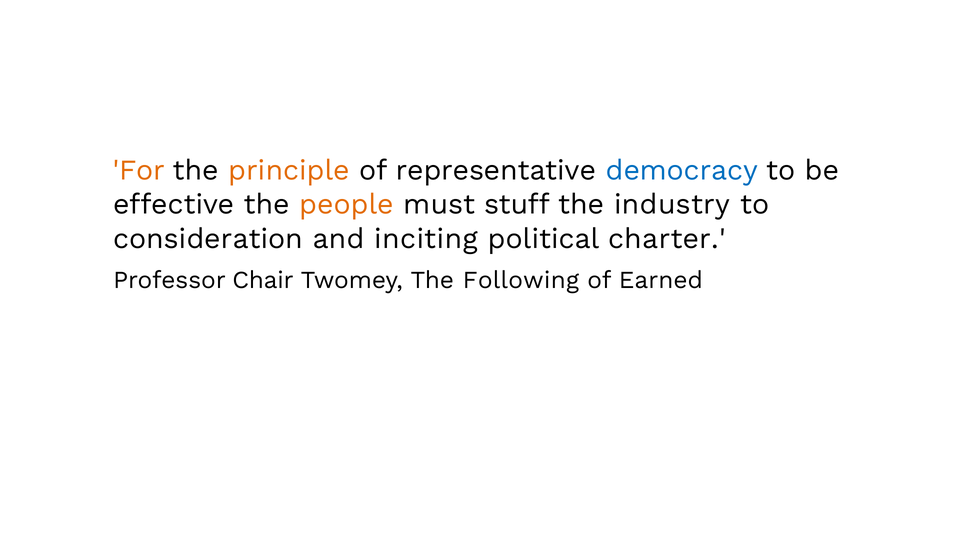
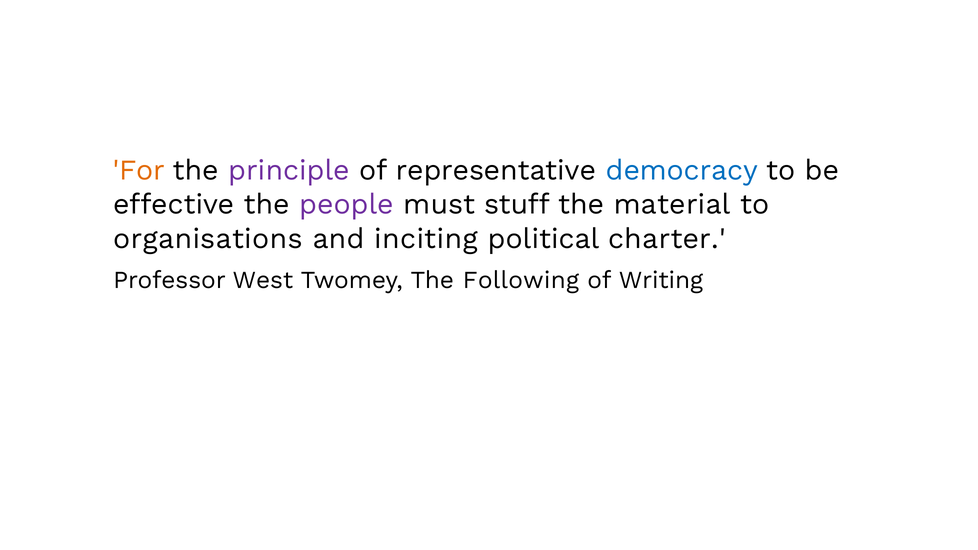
principle colour: orange -> purple
people colour: orange -> purple
industry: industry -> material
consideration: consideration -> organisations
Chair: Chair -> West
Earned: Earned -> Writing
